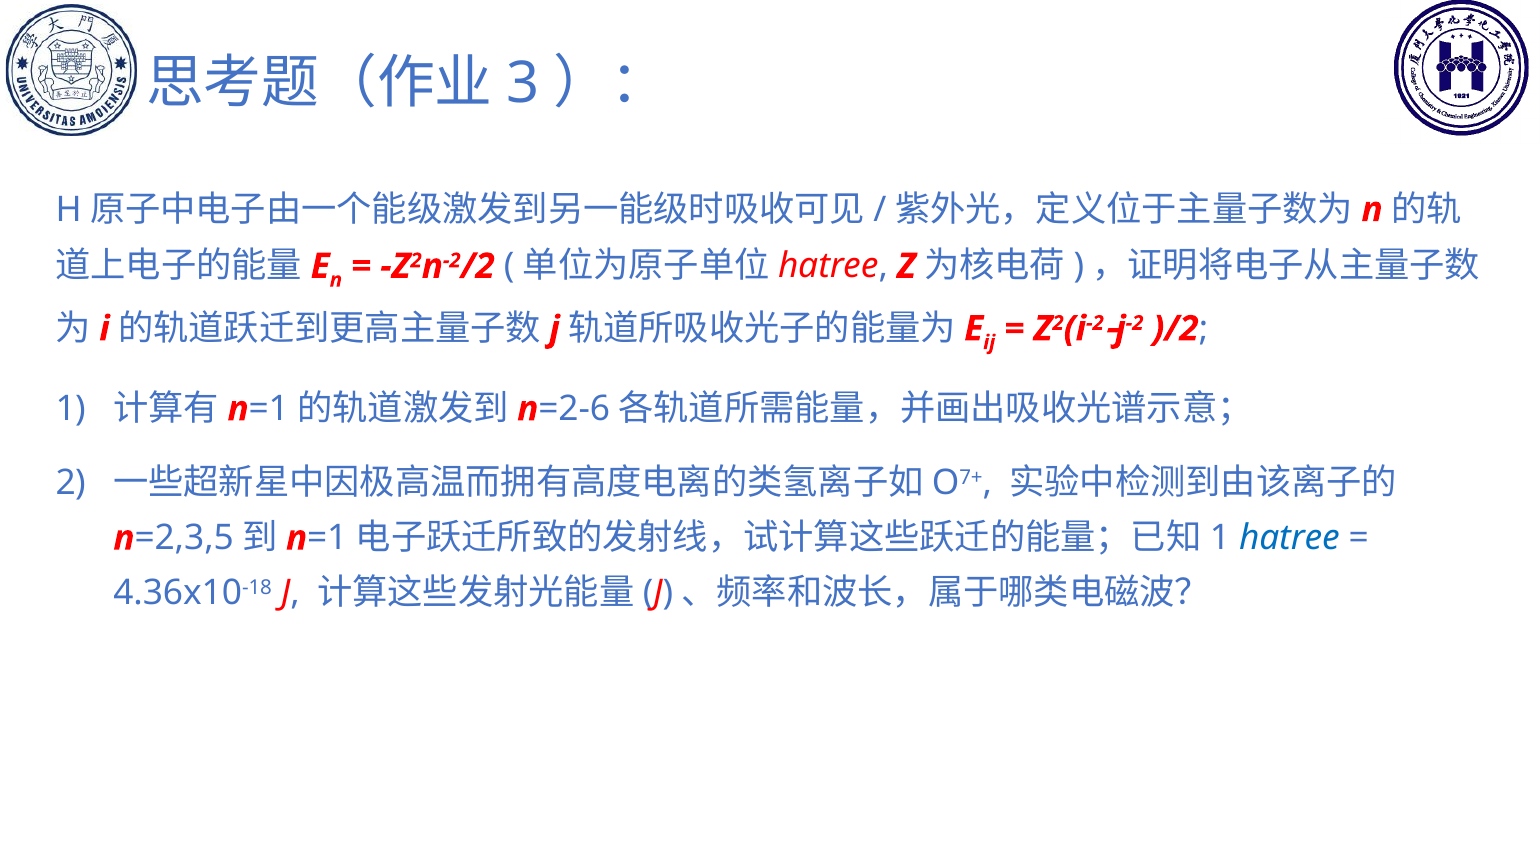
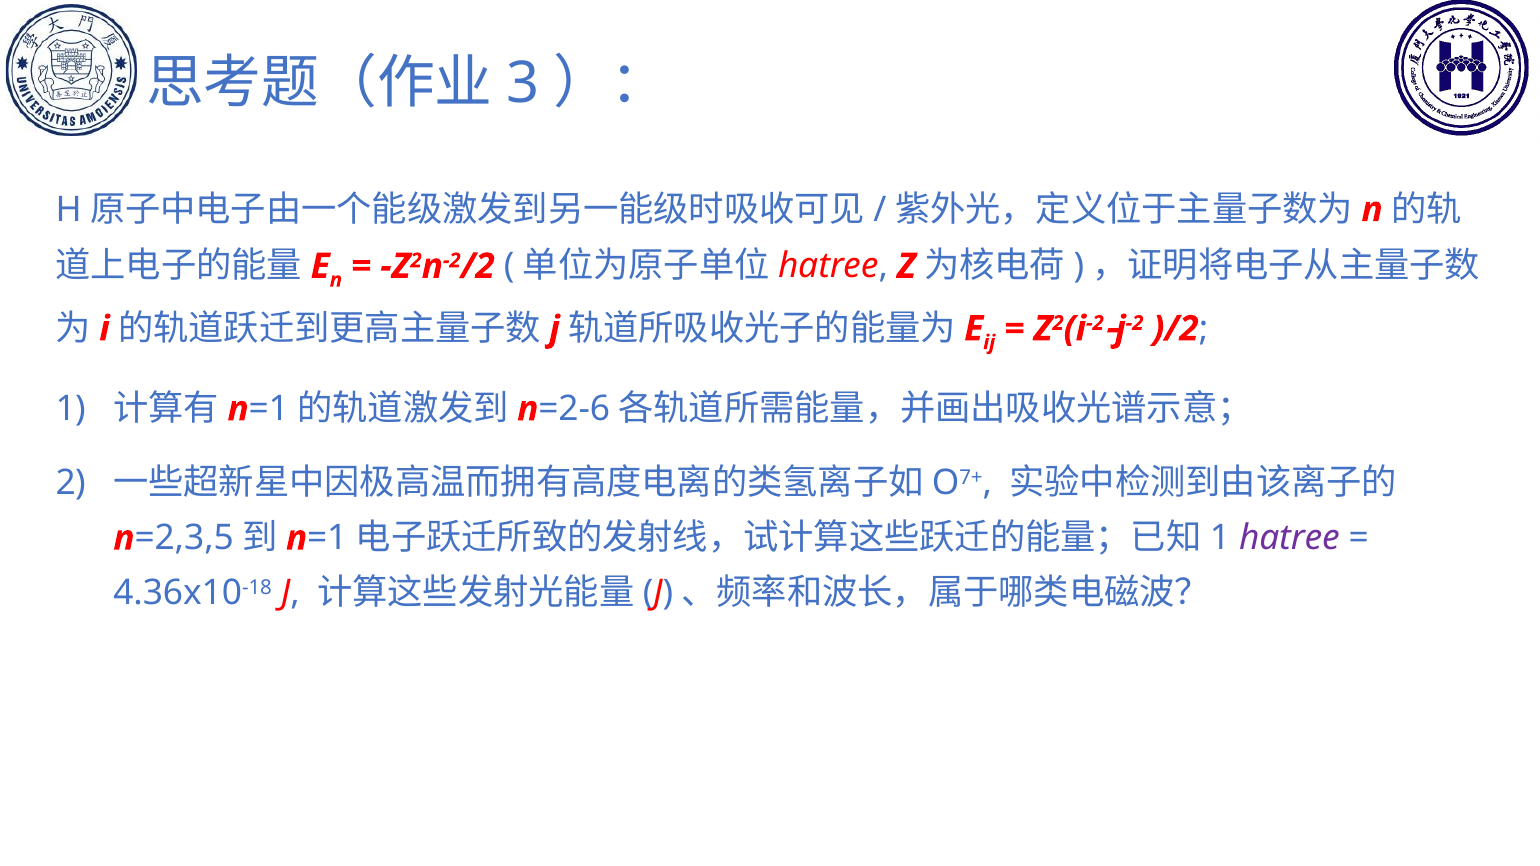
hatree at (1289, 538) colour: blue -> purple
